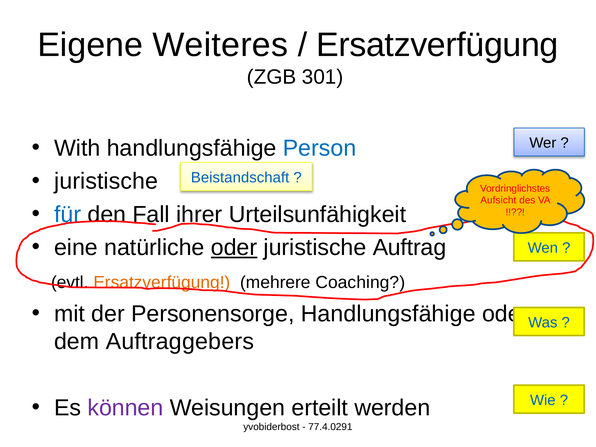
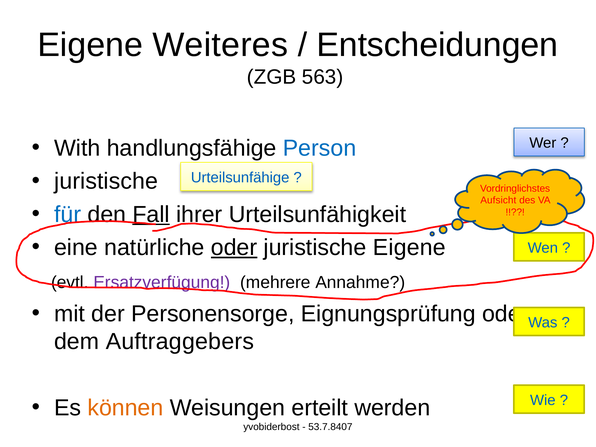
Ersatzverfügung at (437, 45): Ersatzverfügung -> Entscheidungen
301: 301 -> 563
Beistandschaft: Beistandschaft -> Urteilsunfähige
Fall underline: none -> present
juristische Auftrag: Auftrag -> Eigene
Ersatzverfügung at (162, 283) colour: orange -> purple
Coaching: Coaching -> Annahme
Personensorge Handlungsfähige: Handlungsfähige -> Eignungsprüfung
können colour: purple -> orange
77.4.0291: 77.4.0291 -> 53.7.8407
